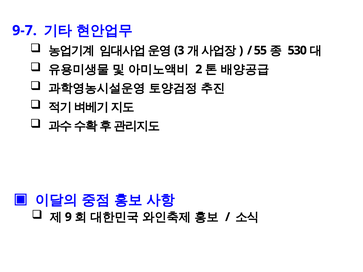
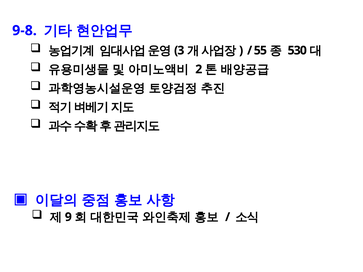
9-7: 9-7 -> 9-8
